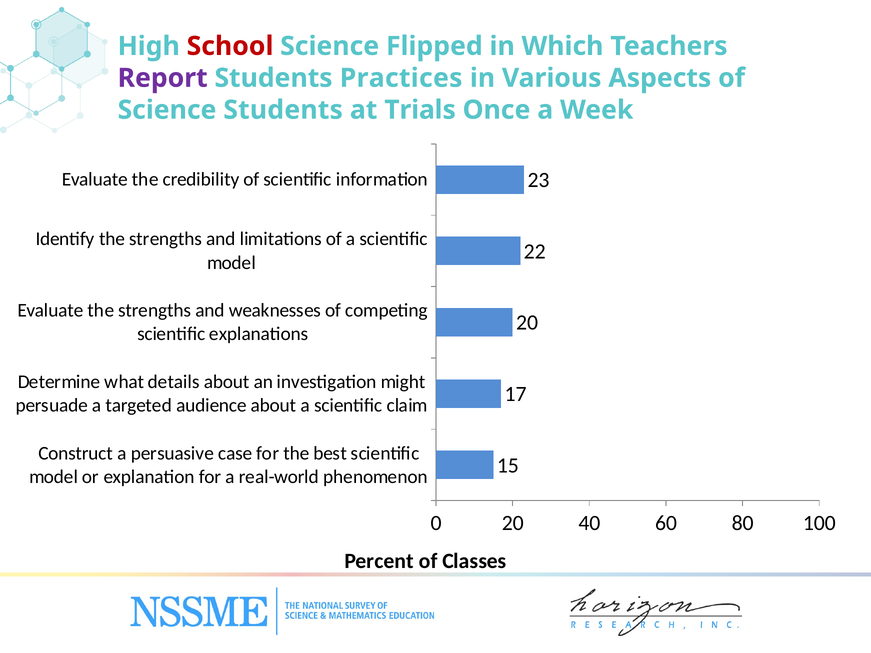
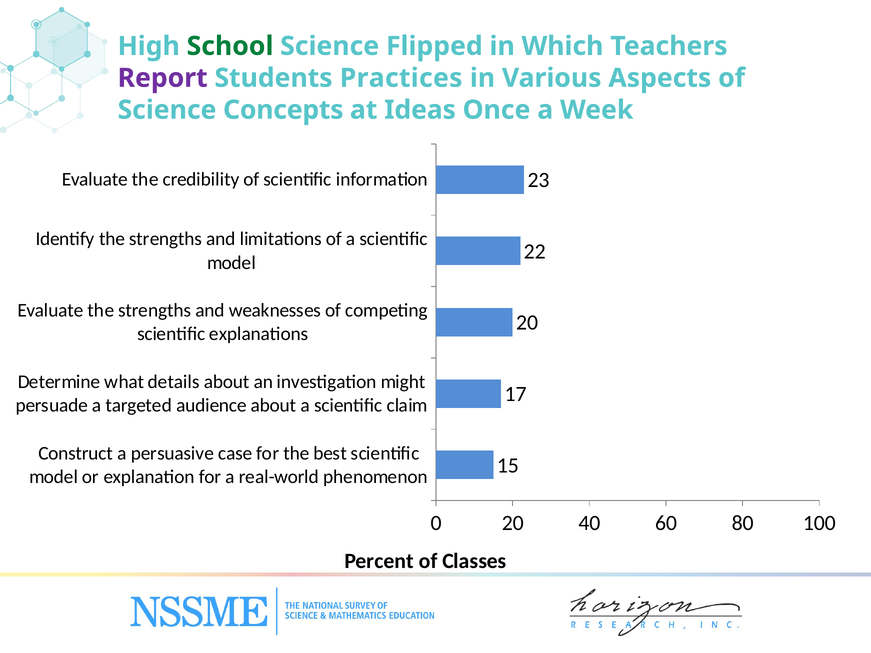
School colour: red -> green
Science Students: Students -> Concepts
Trials: Trials -> Ideas
